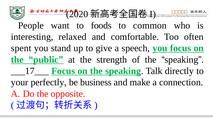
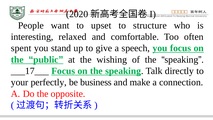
foods: foods -> upset
common: common -> structure
strength: strength -> wishing
